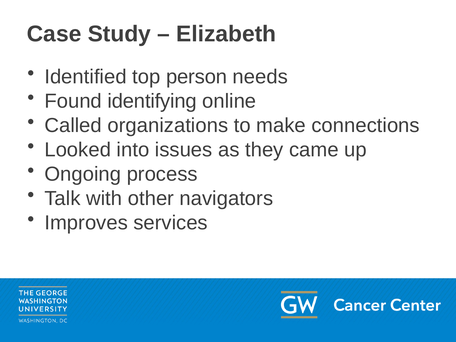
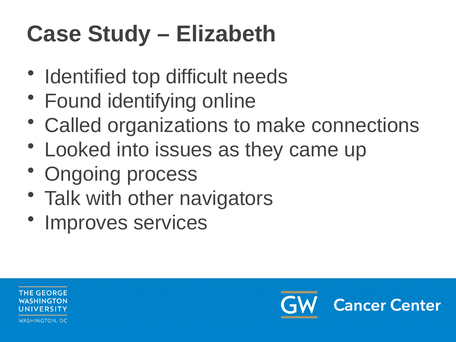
person: person -> difficult
